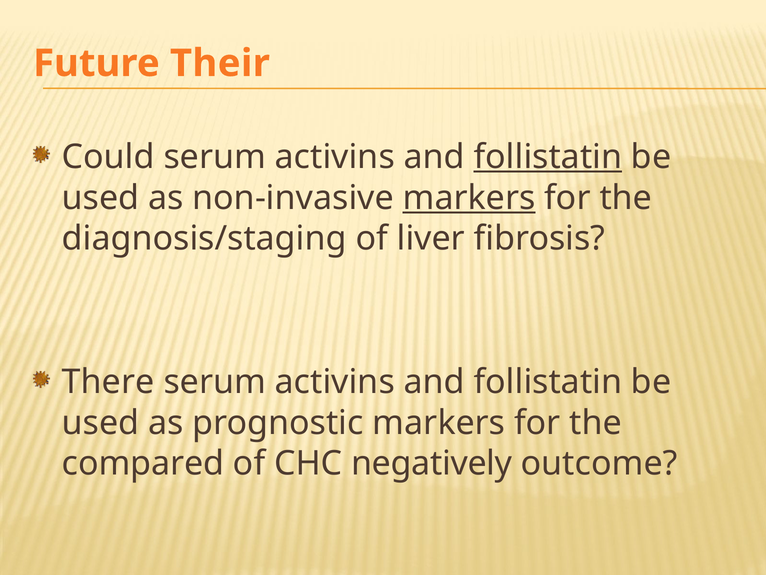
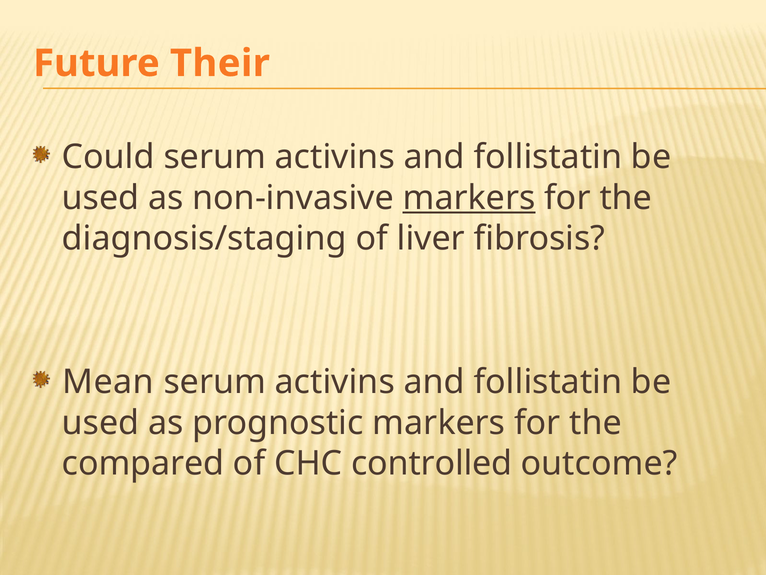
follistatin at (548, 157) underline: present -> none
There: There -> Mean
negatively: negatively -> controlled
